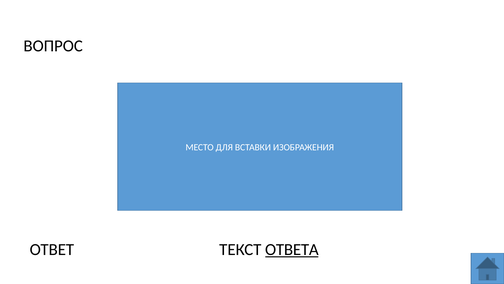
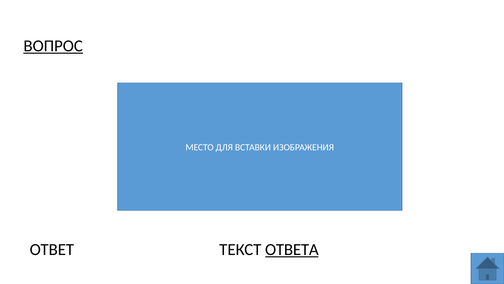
ВОПРОС underline: none -> present
